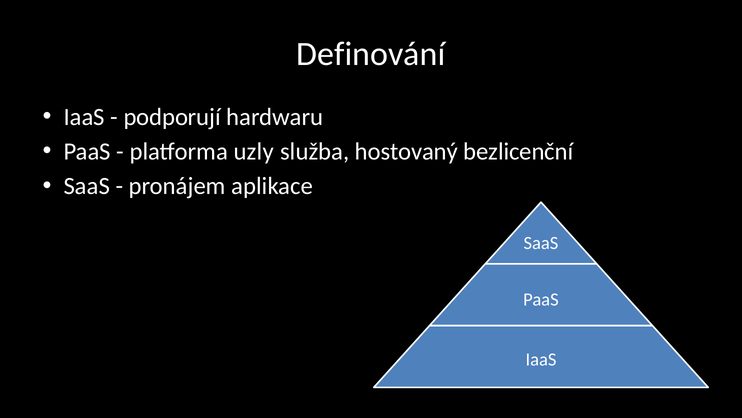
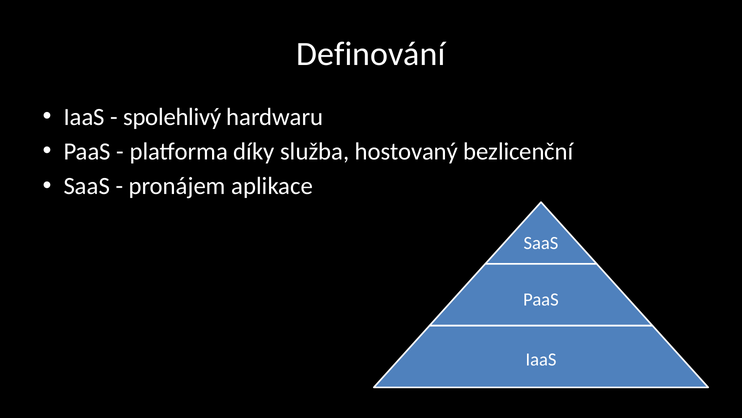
podporují: podporují -> spolehlivý
uzly: uzly -> díky
